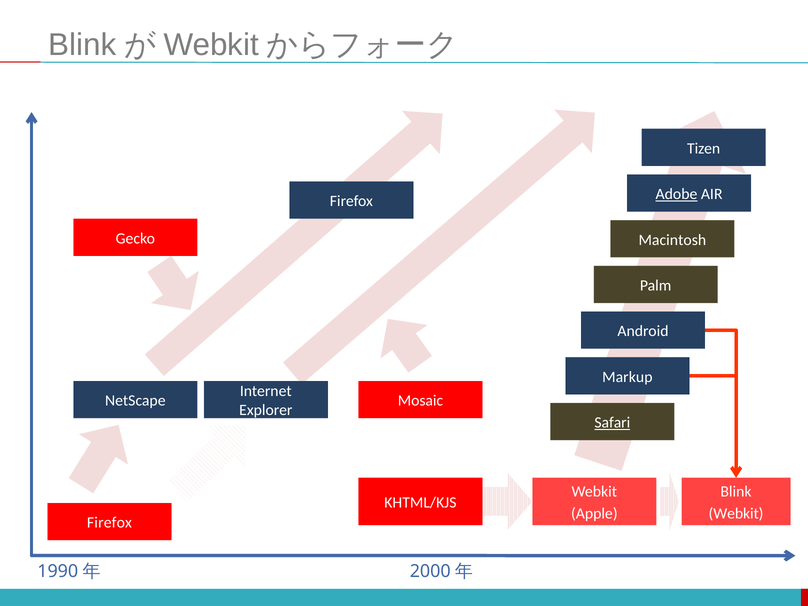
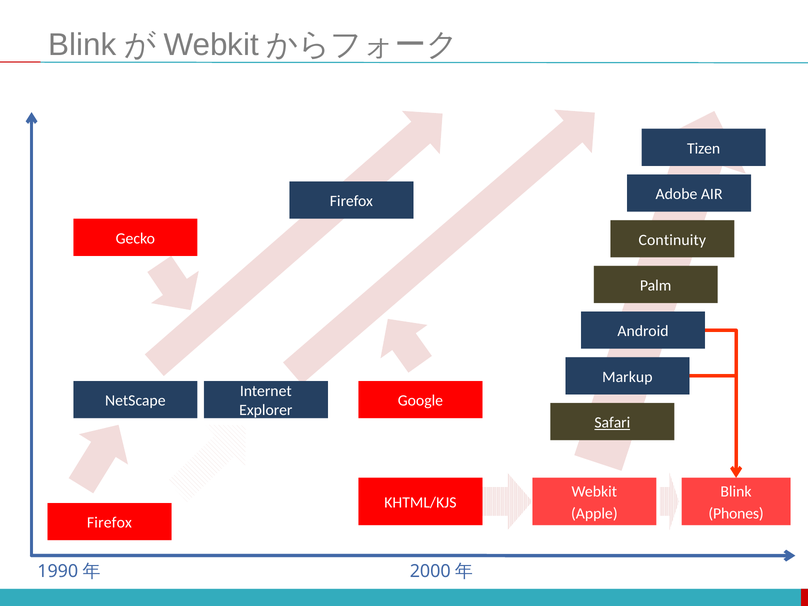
Adobe underline: present -> none
Macintosh: Macintosh -> Continuity
Mosaic: Mosaic -> Google
Webkit at (736, 514): Webkit -> Phones
